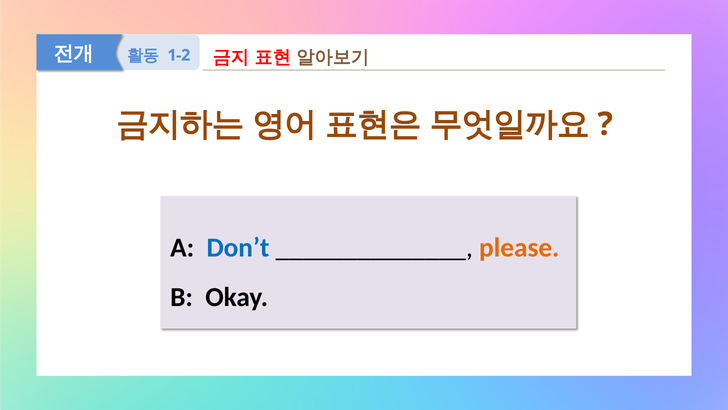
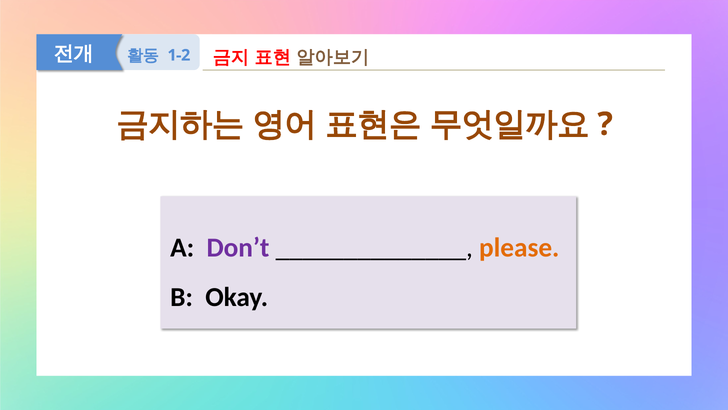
Don’t colour: blue -> purple
